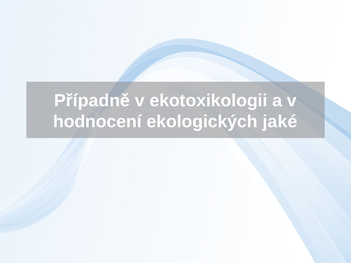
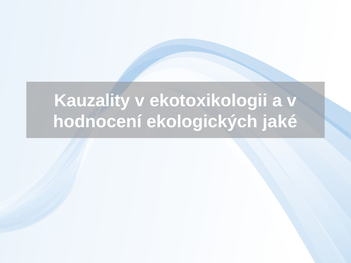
Případně: Případně -> Kauzality
